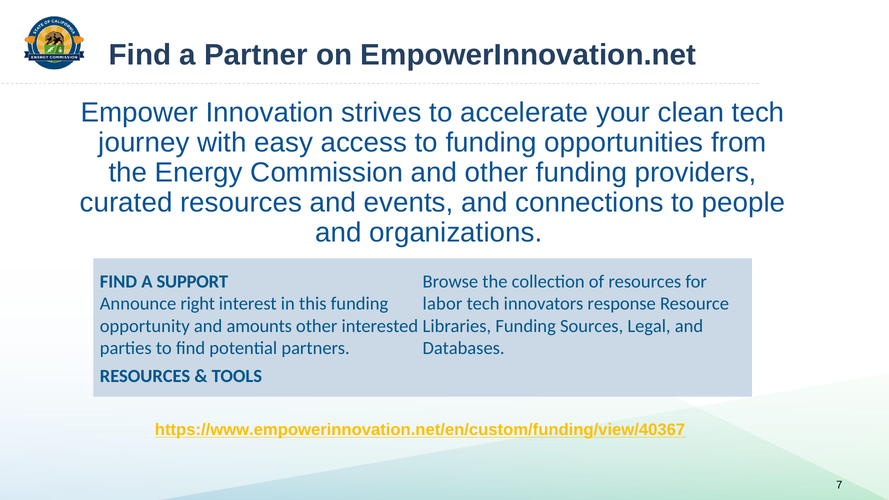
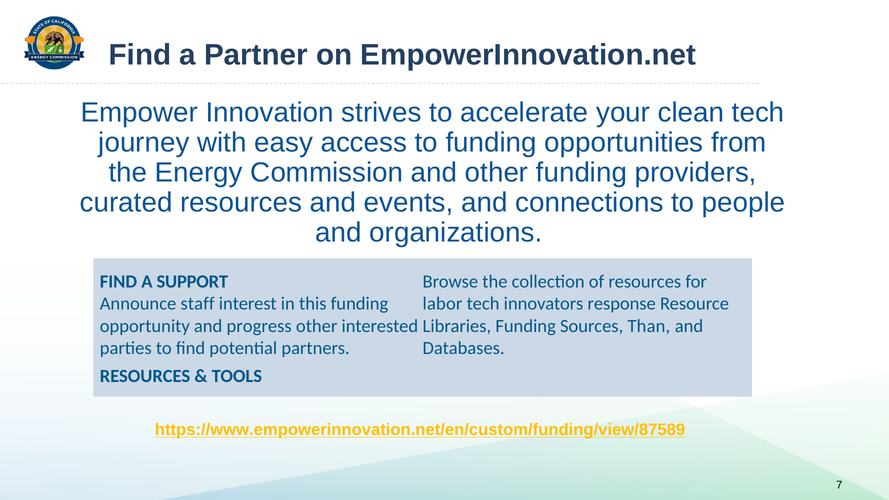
right: right -> staff
amounts: amounts -> progress
Legal: Legal -> Than
https://www.empowerinnovation.net/en/custom/funding/view/40367: https://www.empowerinnovation.net/en/custom/funding/view/40367 -> https://www.empowerinnovation.net/en/custom/funding/view/87589
